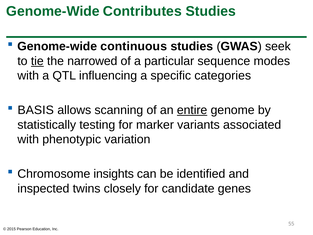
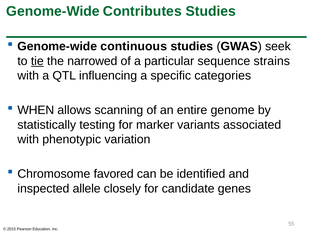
modes: modes -> strains
BASIS: BASIS -> WHEN
entire underline: present -> none
insights: insights -> favored
twins: twins -> allele
